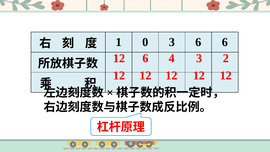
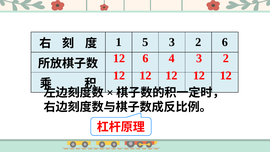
0: 0 -> 5
3 6: 6 -> 2
